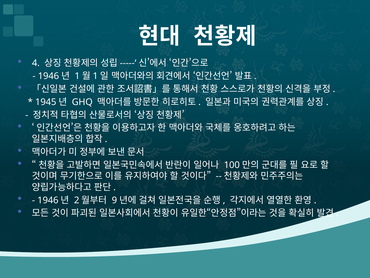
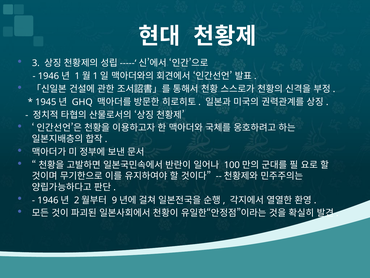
4: 4 -> 3
